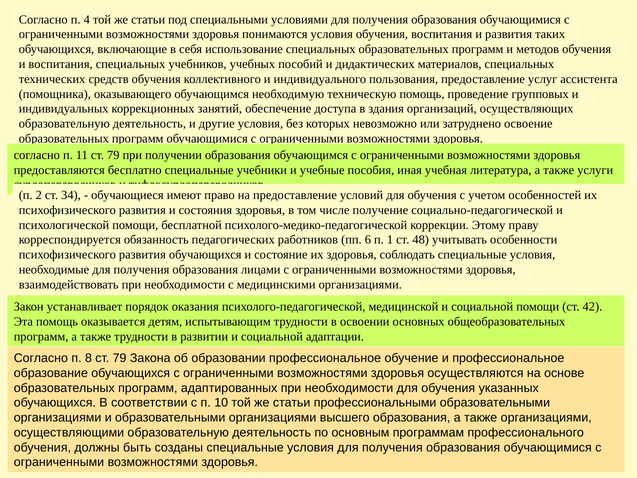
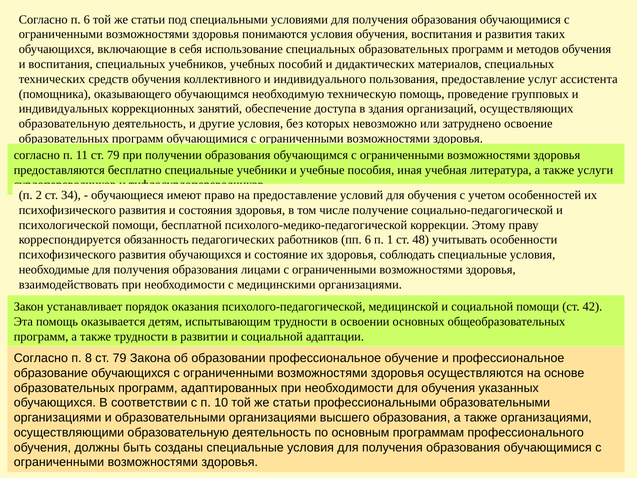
п 4: 4 -> 6
